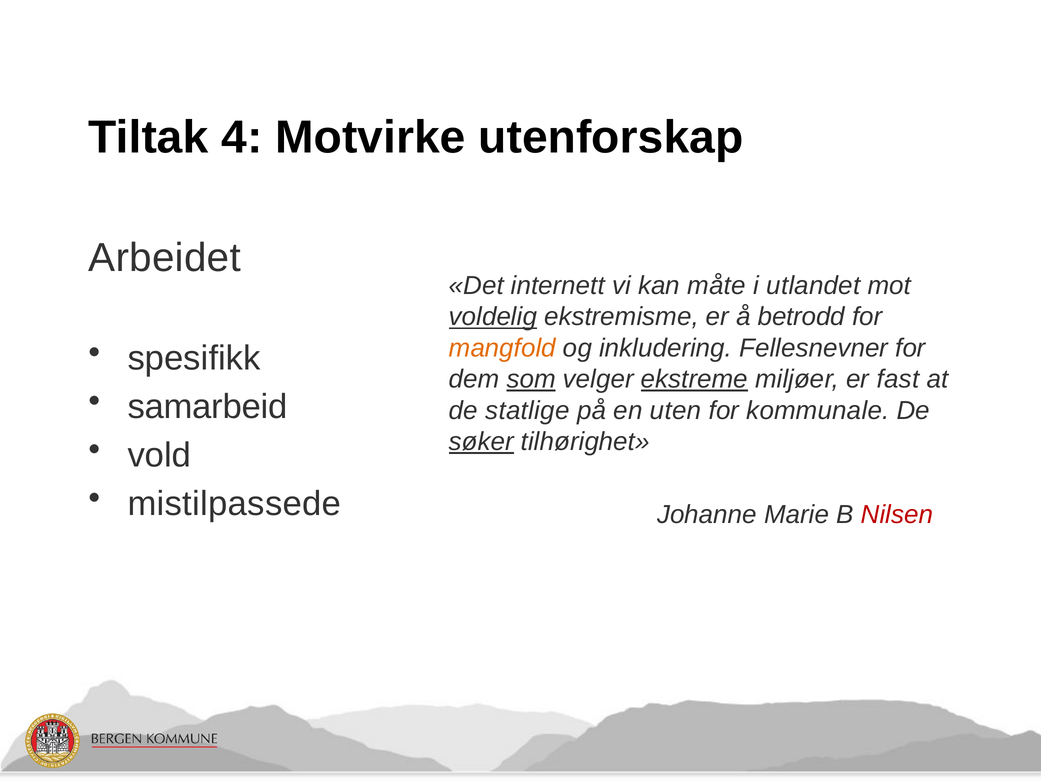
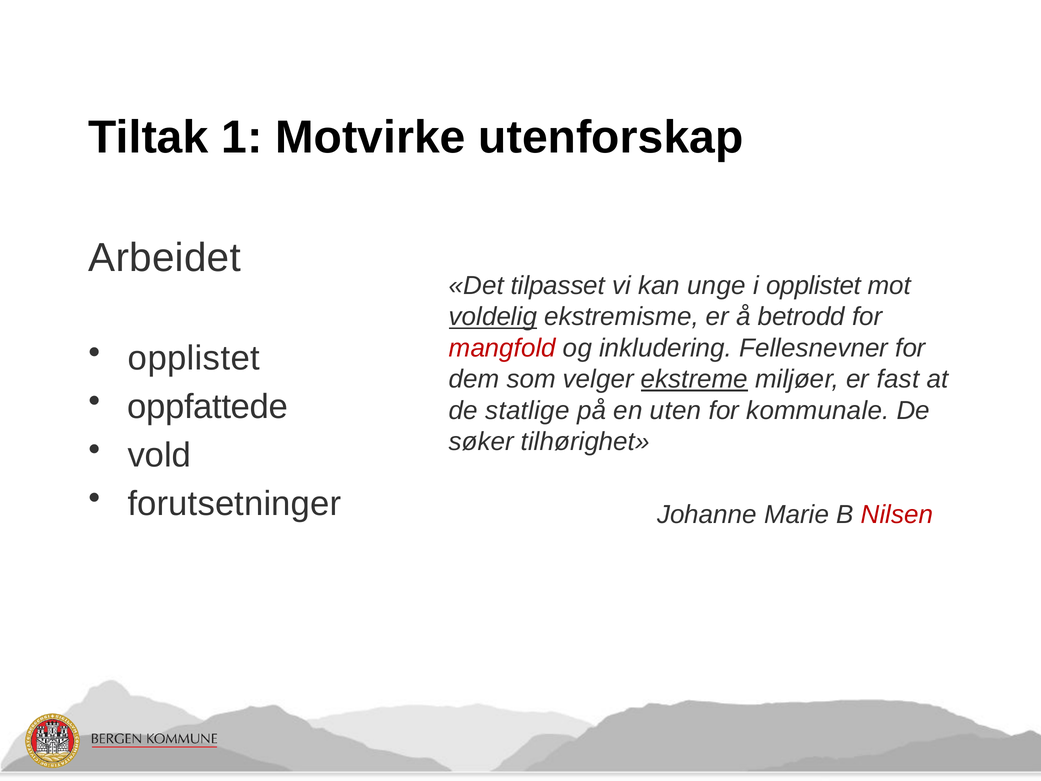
4: 4 -> 1
internett: internett -> tilpasset
måte: måte -> unge
i utlandet: utlandet -> opplistet
mangfold colour: orange -> red
spesifikk at (194, 358): spesifikk -> opplistet
som underline: present -> none
samarbeid: samarbeid -> oppfattede
søker underline: present -> none
mistilpassede: mistilpassede -> forutsetninger
